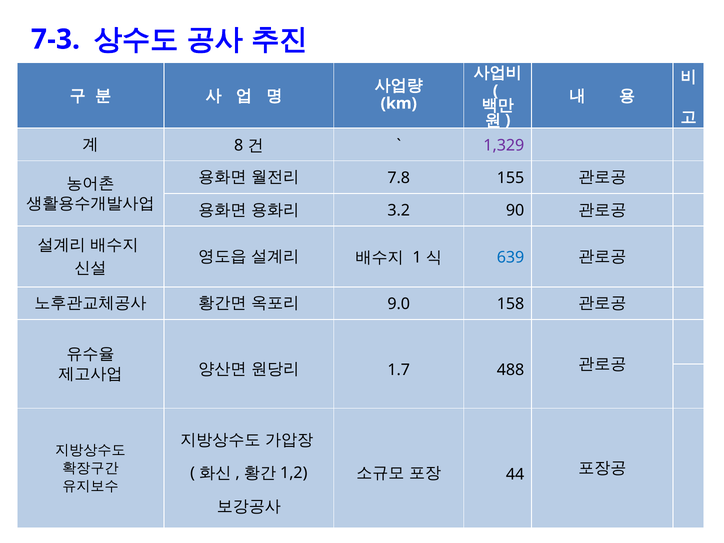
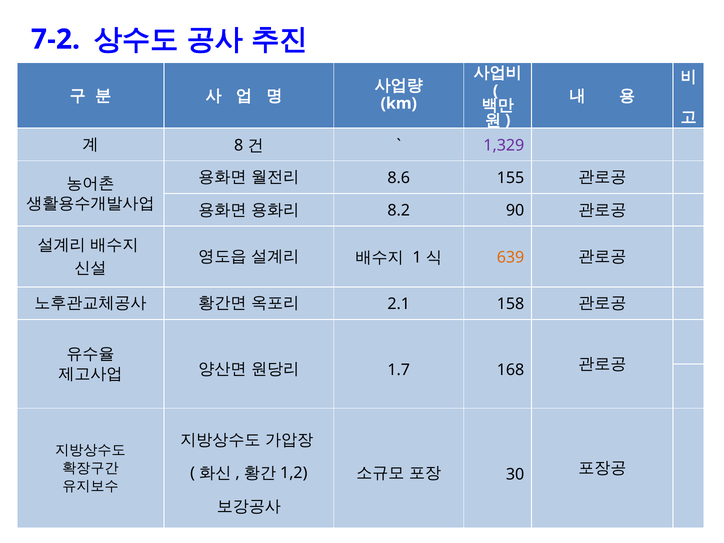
7-3: 7-3 -> 7-2
7.8: 7.8 -> 8.6
3.2: 3.2 -> 8.2
639 colour: blue -> orange
9.0: 9.0 -> 2.1
488: 488 -> 168
44: 44 -> 30
